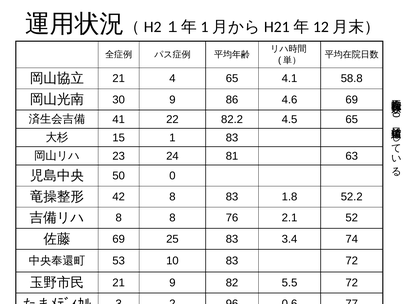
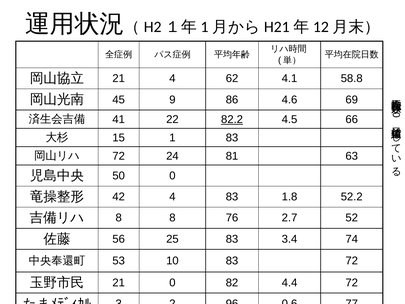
4 65: 65 -> 62
30: 30 -> 45
82.2 underline: none -> present
4.5 65: 65 -> 66
23 at (119, 156): 23 -> 72
42 8: 8 -> 4
2.1: 2.1 -> 2.7
69 at (119, 239): 69 -> 56
21 9: 9 -> 0
5.5: 5.5 -> 4.4
